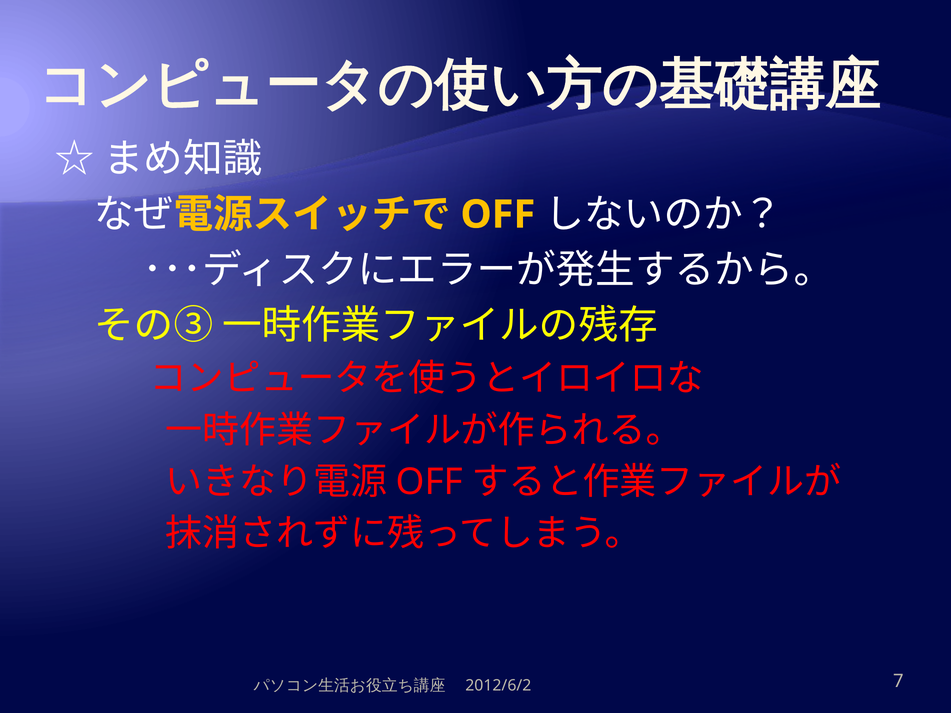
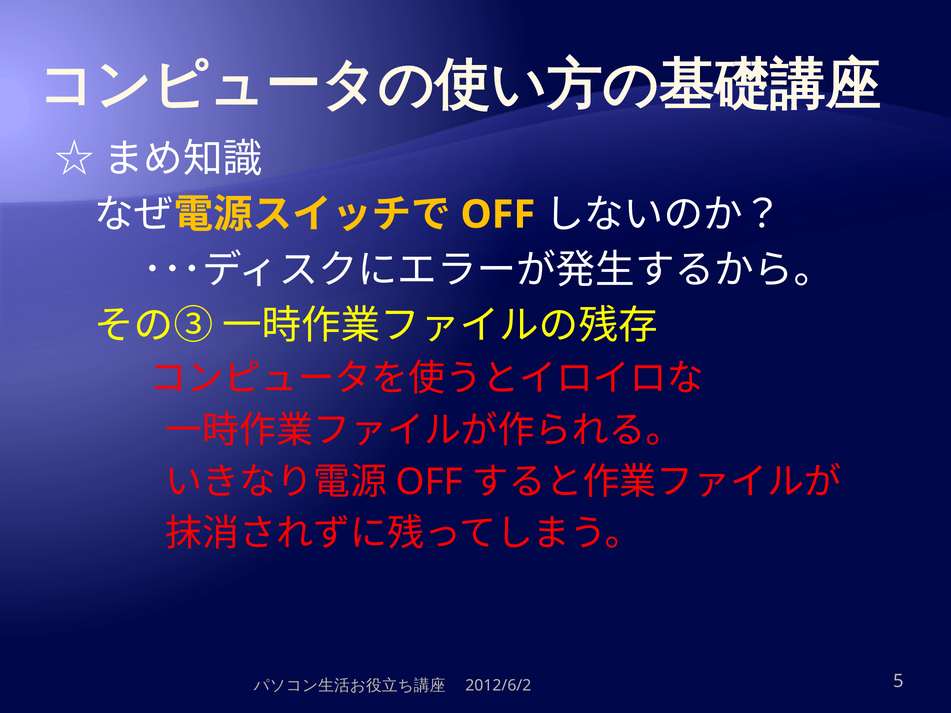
7: 7 -> 5
